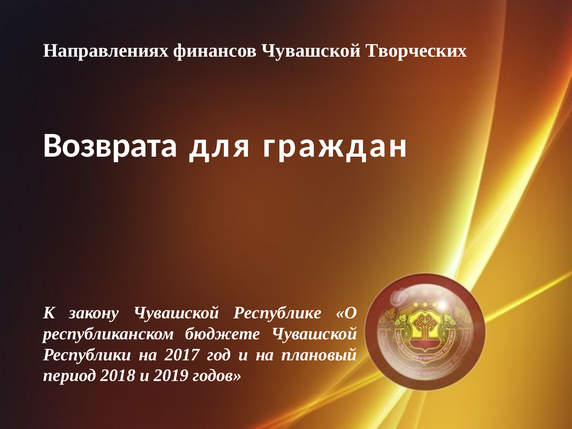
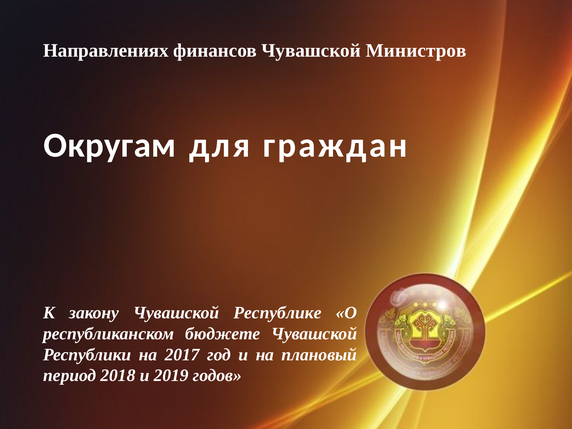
Творческих: Творческих -> Министров
Возврата: Возврата -> Округам
